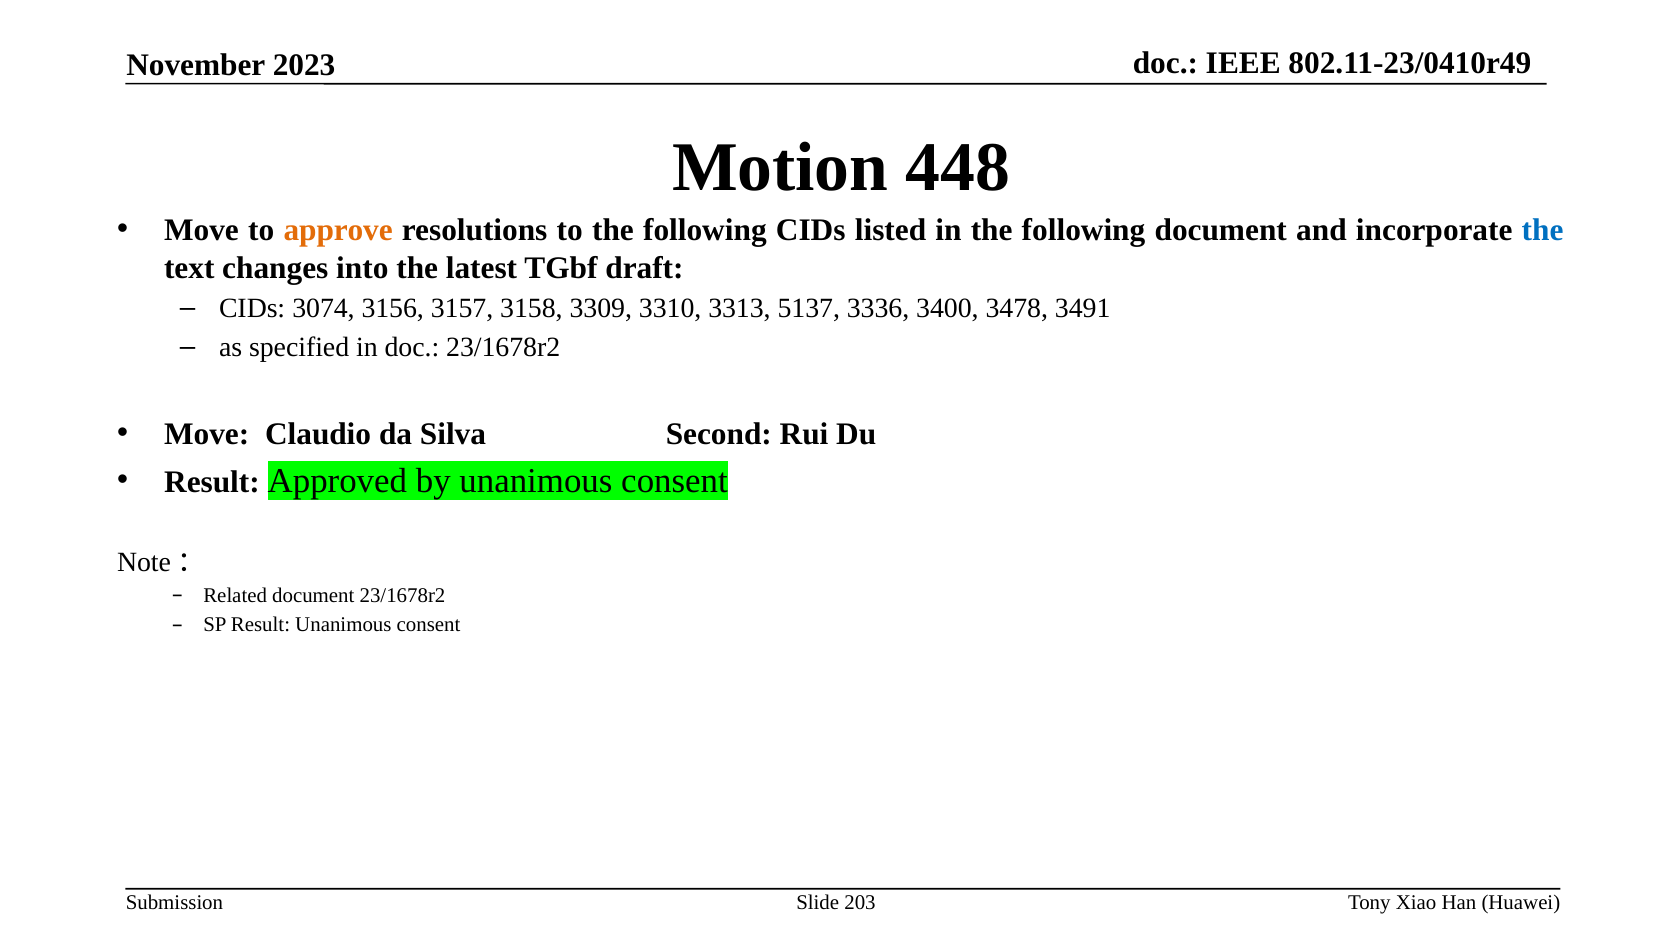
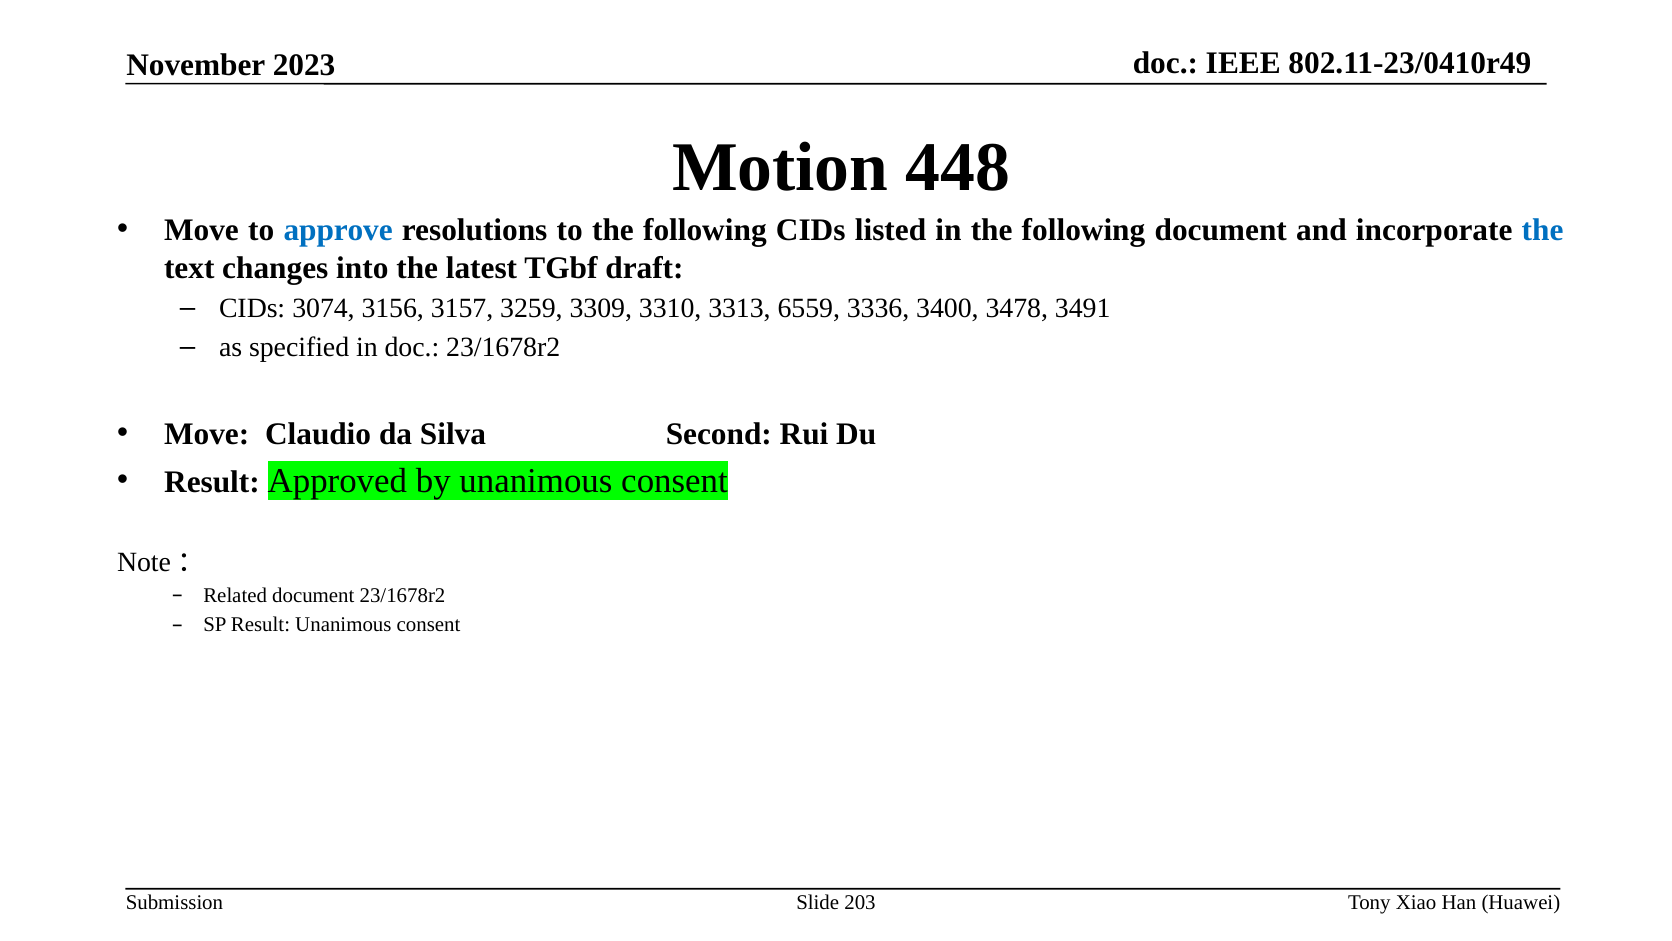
approve colour: orange -> blue
3158: 3158 -> 3259
5137: 5137 -> 6559
